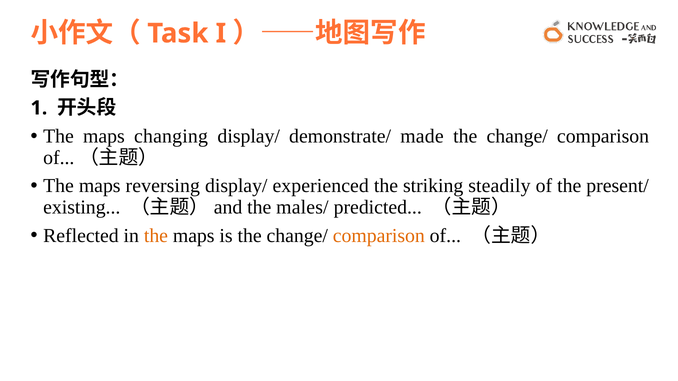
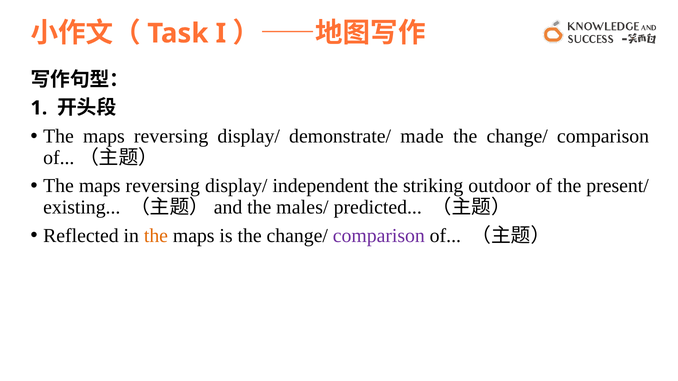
changing at (171, 136): changing -> reversing
experienced: experienced -> independent
steadily: steadily -> outdoor
comparison at (379, 236) colour: orange -> purple
